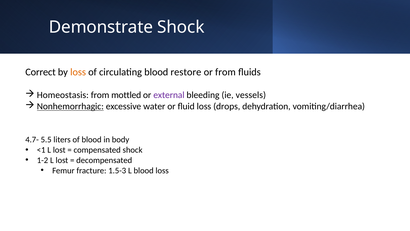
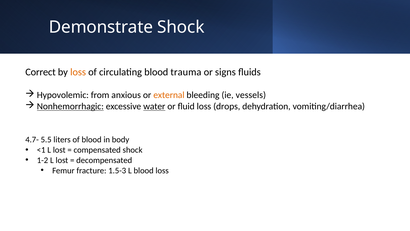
restore: restore -> trauma
or from: from -> signs
Homeostasis: Homeostasis -> Hypovolemic
mottled: mottled -> anxious
external colour: purple -> orange
water underline: none -> present
